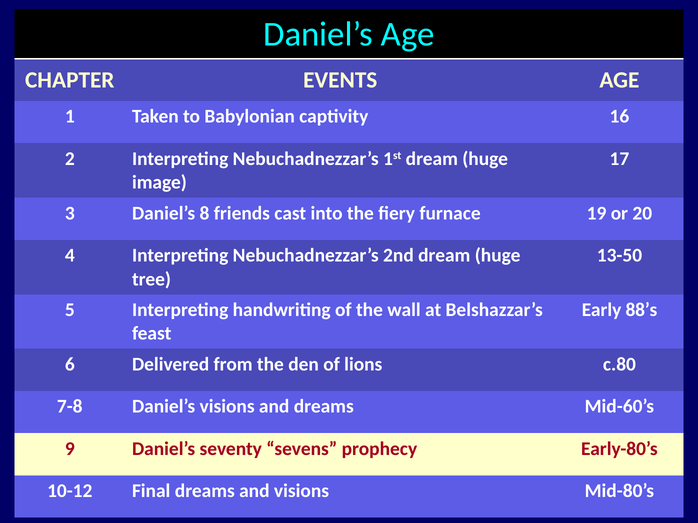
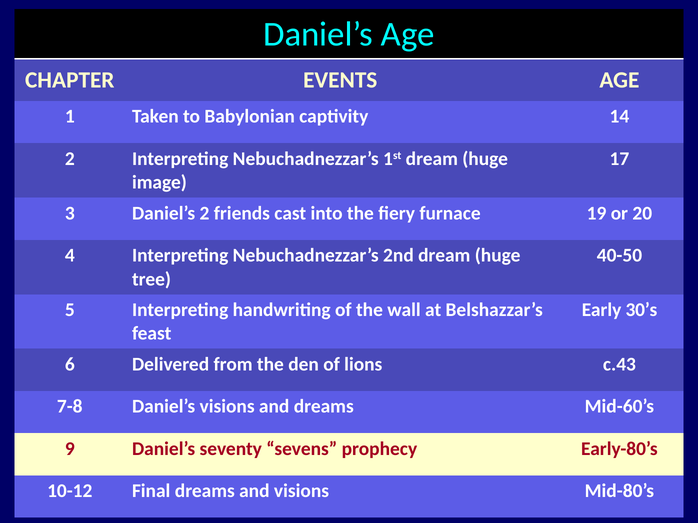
16: 16 -> 14
Daniel’s 8: 8 -> 2
13-50: 13-50 -> 40-50
88’s: 88’s -> 30’s
c.80: c.80 -> c.43
